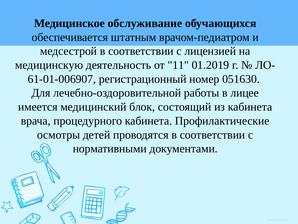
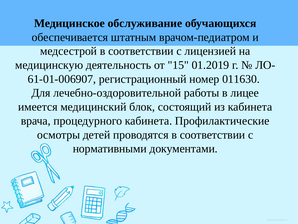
11: 11 -> 15
051630: 051630 -> 011630
